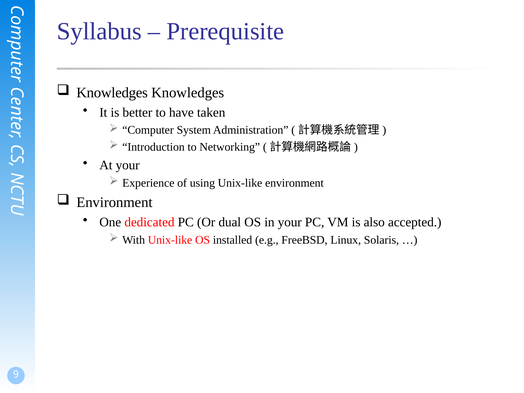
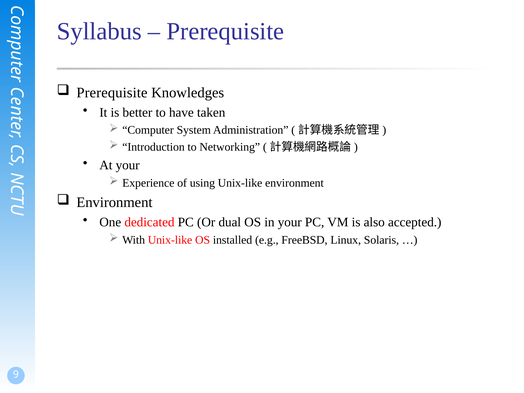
Knowledges at (112, 93): Knowledges -> Prerequisite
